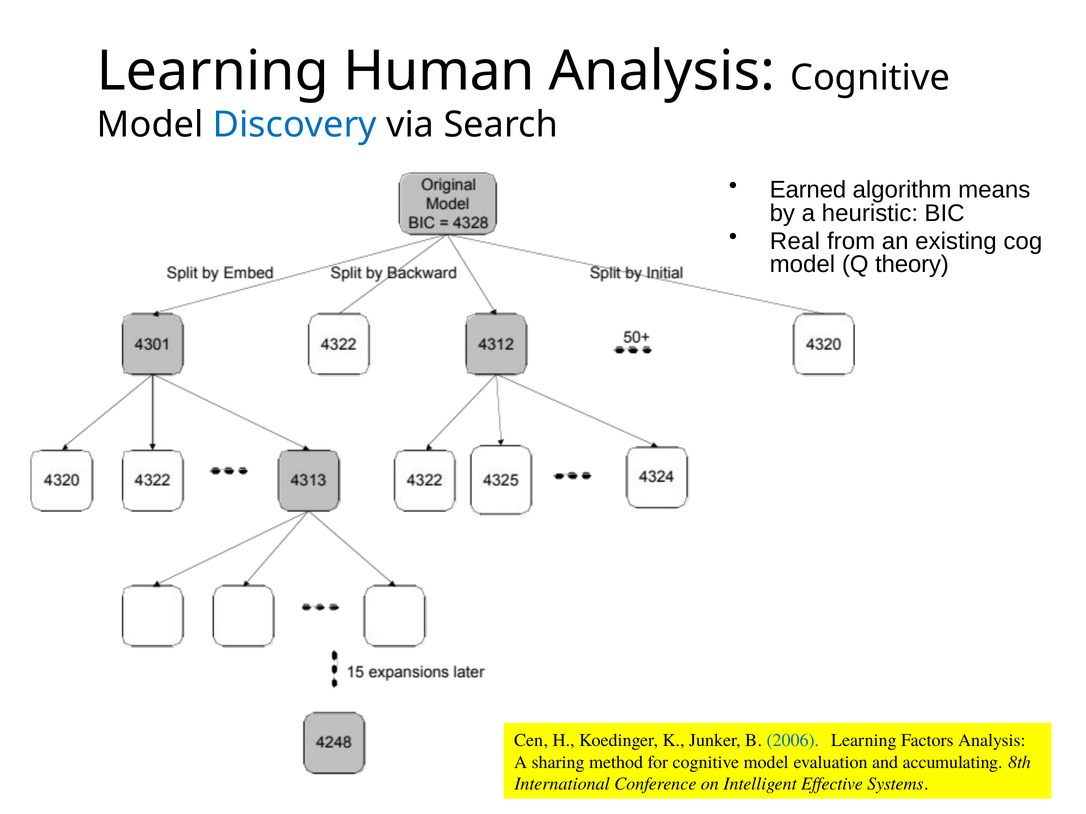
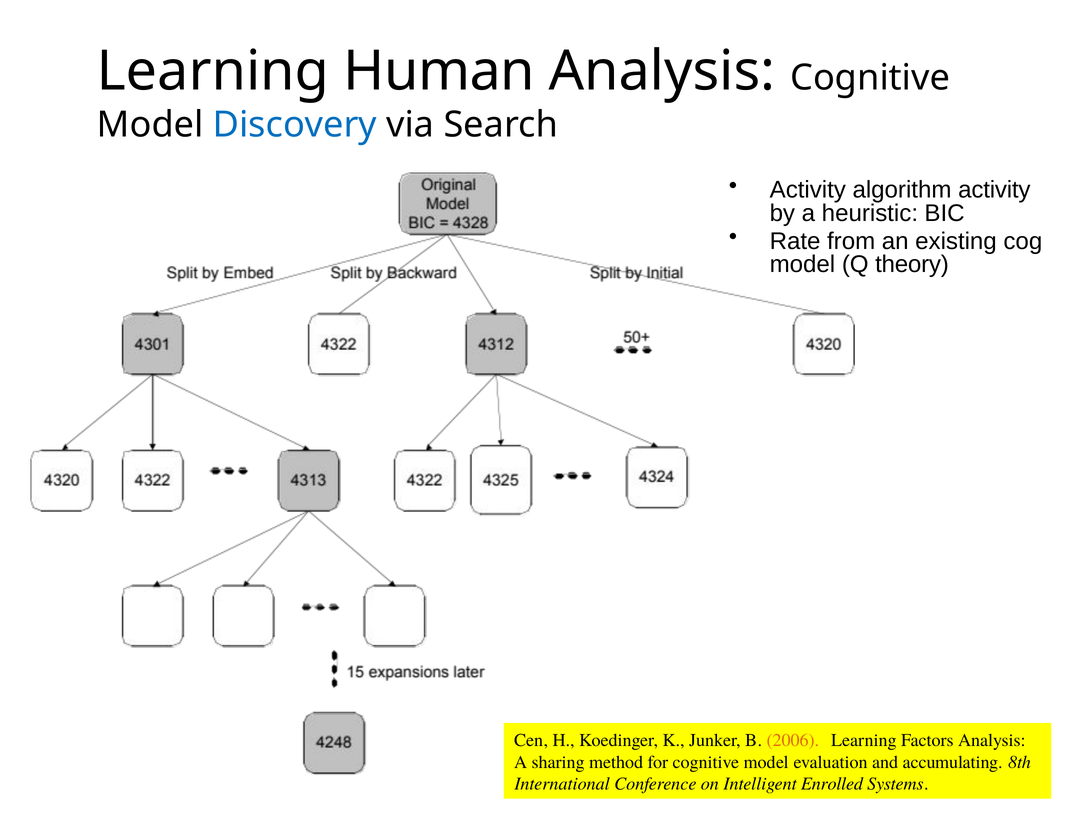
Earned at (808, 190): Earned -> Activity
algorithm means: means -> activity
Real: Real -> Rate
2006 colour: blue -> orange
Effective: Effective -> Enrolled
